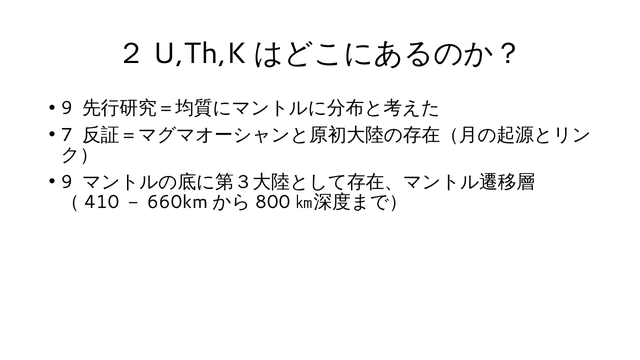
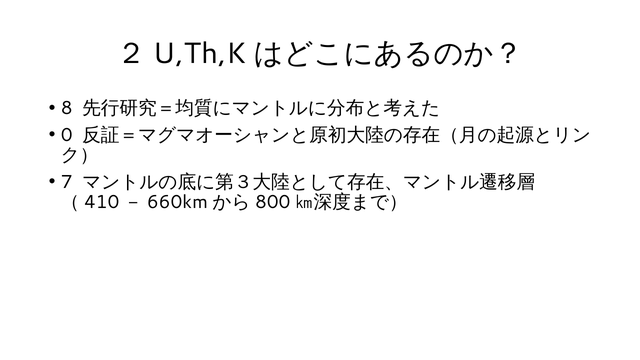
9 at (67, 108): 9 -> 8
7: 7 -> 0
9 at (67, 182): 9 -> 7
